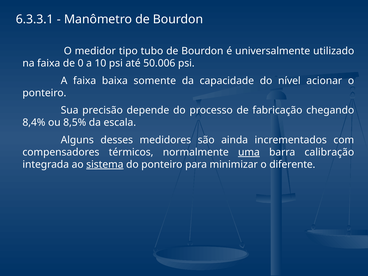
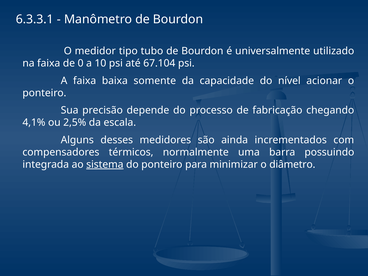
50.006: 50.006 -> 67.104
8,4%: 8,4% -> 4,1%
8,5%: 8,5% -> 2,5%
uma underline: present -> none
calibração: calibração -> possuindo
diferente: diferente -> diâmetro
